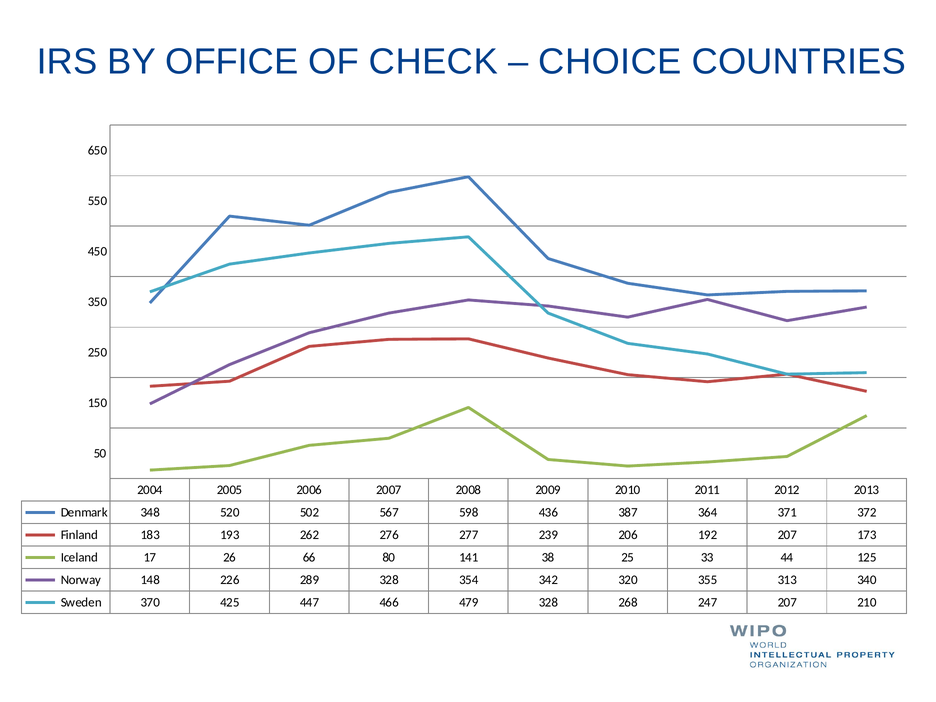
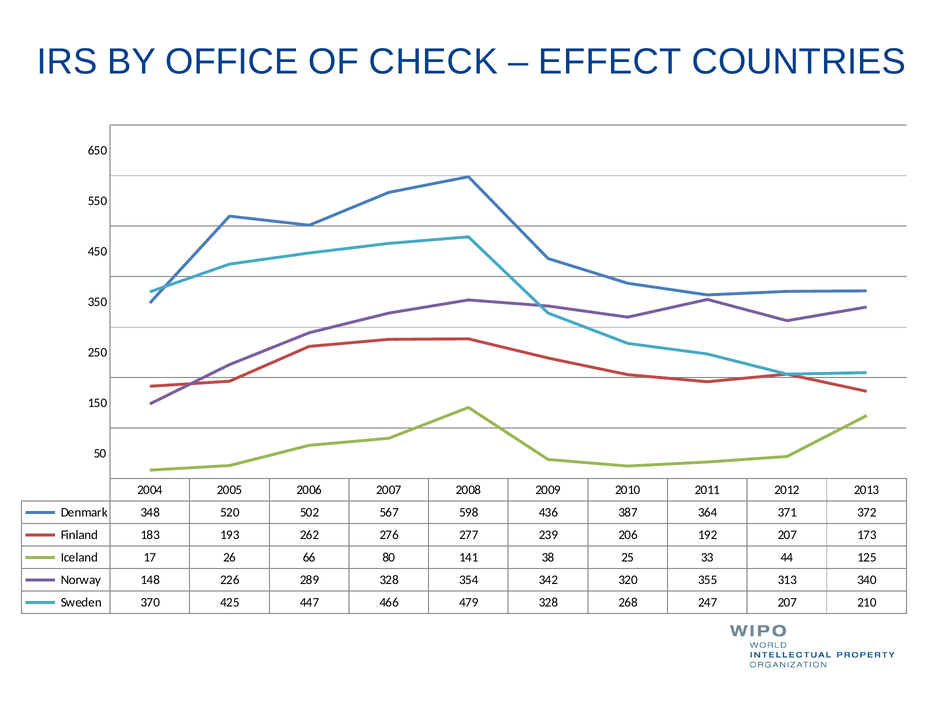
CHOICE: CHOICE -> EFFECT
